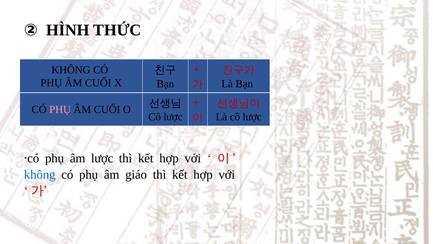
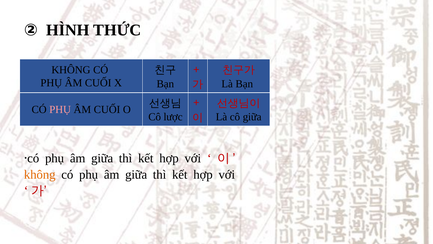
Là cô lược: lược -> giữa
lược at (102, 158): lược -> giữa
không at (40, 174) colour: blue -> orange
giáo at (136, 174): giáo -> giữa
